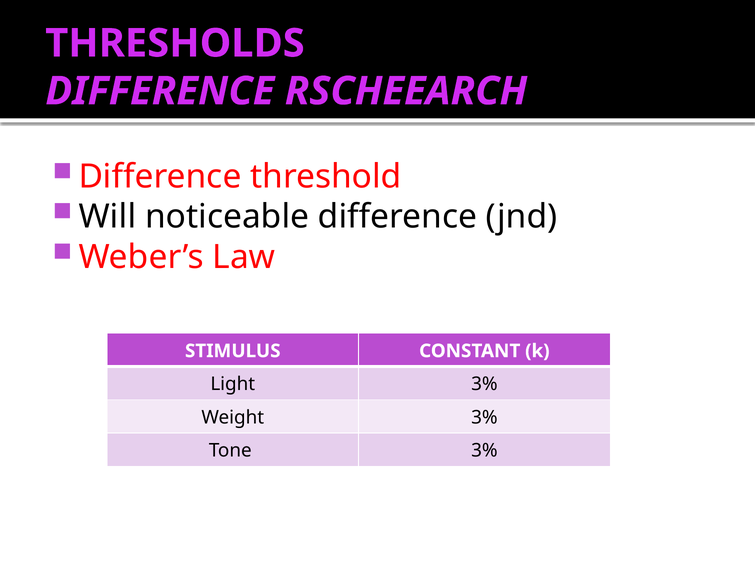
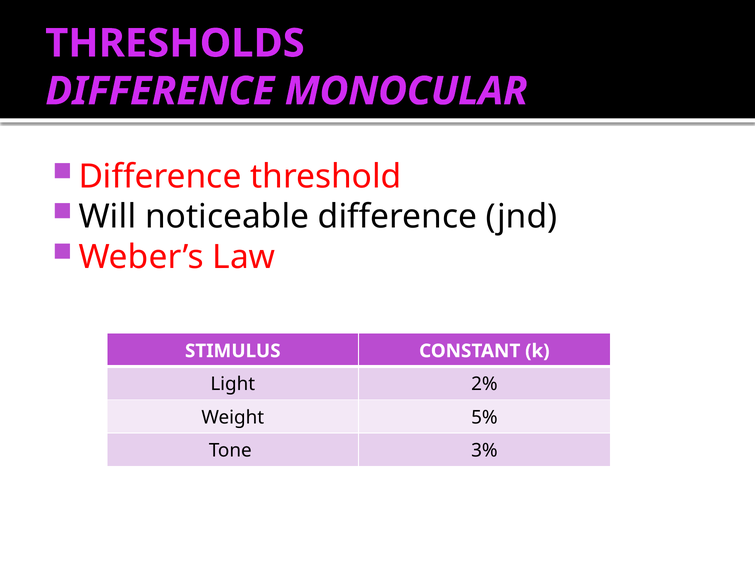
RSCHEEARCH: RSCHEEARCH -> MONOCULAR
Light 3%: 3% -> 2%
Weight 3%: 3% -> 5%
